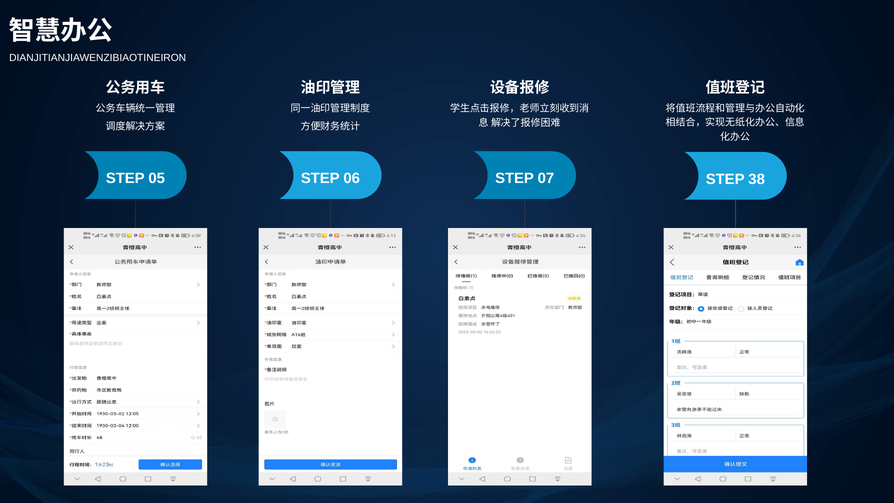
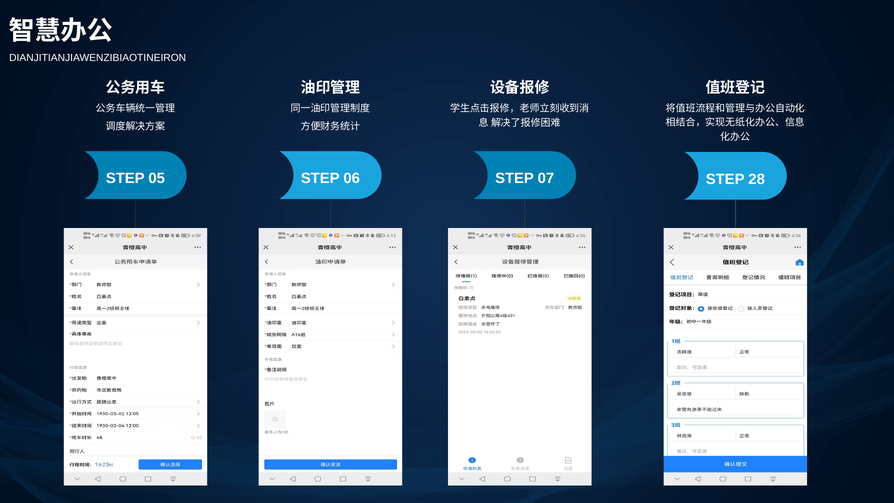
38: 38 -> 28
